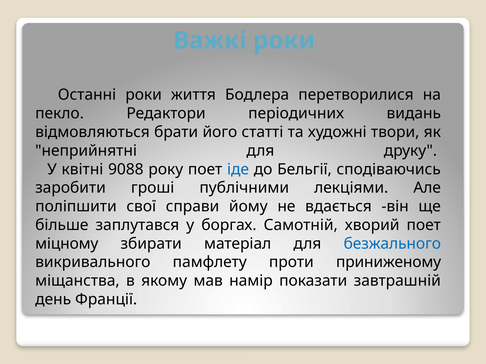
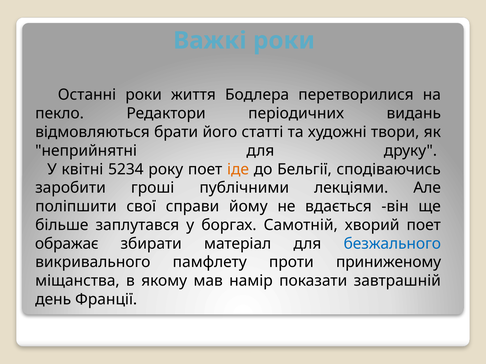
9088: 9088 -> 5234
іде colour: blue -> orange
міцному: міцному -> ображає
